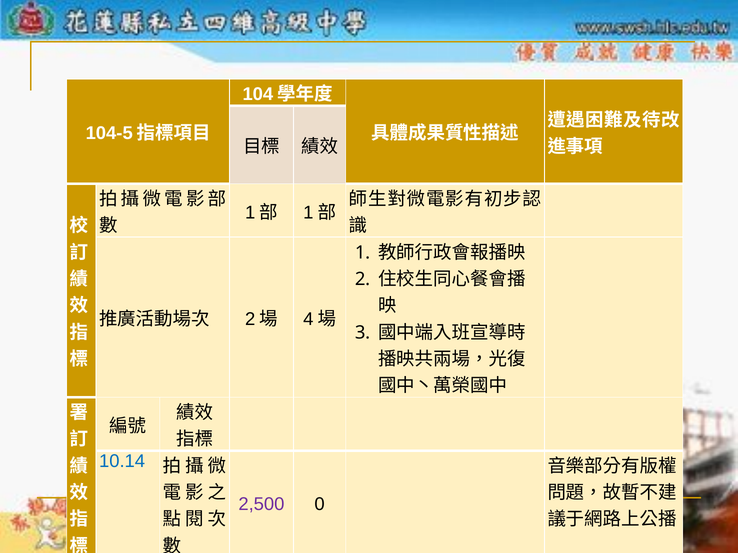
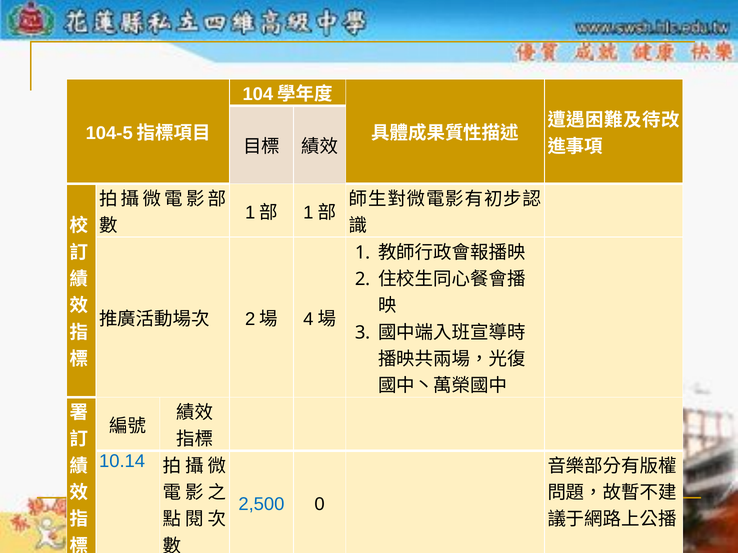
2,500 colour: purple -> blue
